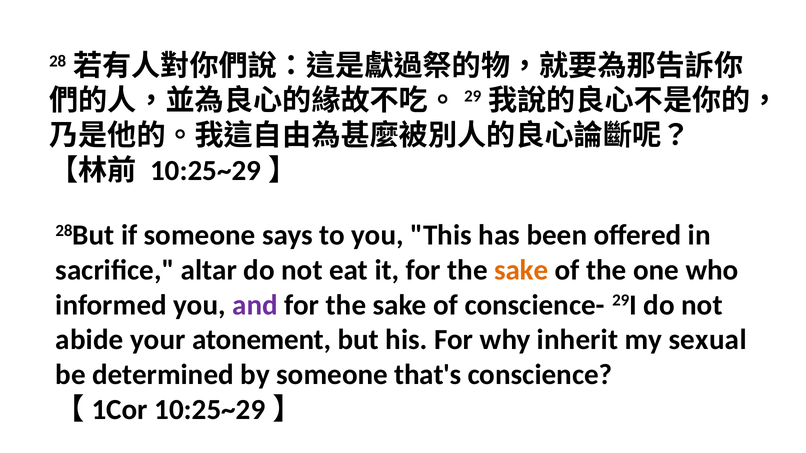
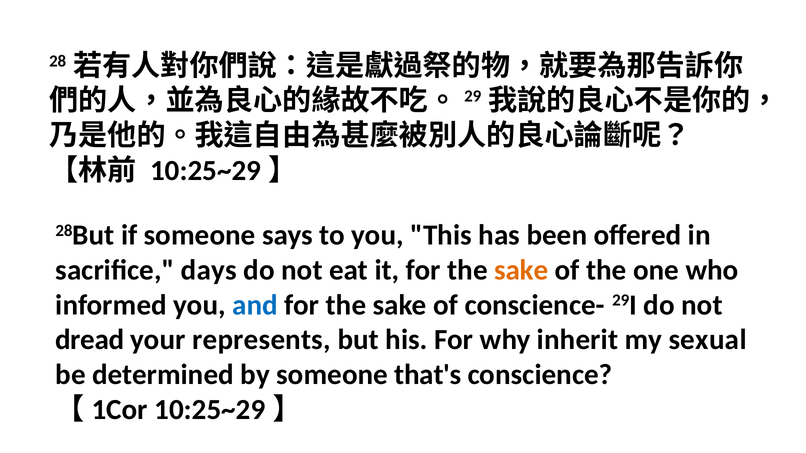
altar: altar -> days
and colour: purple -> blue
abide: abide -> dread
atonement: atonement -> represents
